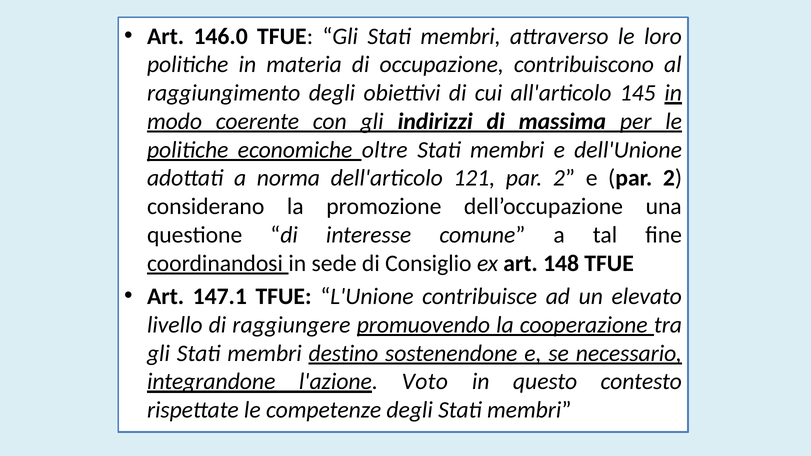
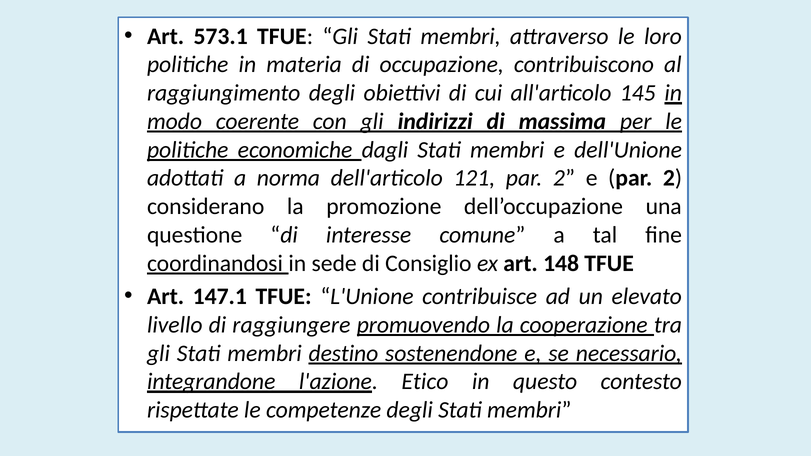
146.0: 146.0 -> 573.1
oltre: oltre -> dagli
Voto: Voto -> Etico
